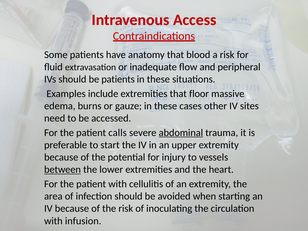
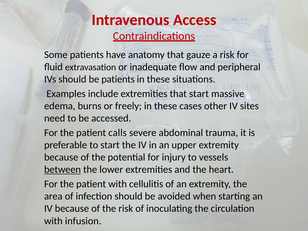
blood: blood -> gauze
that floor: floor -> start
gauze: gauze -> freely
abdominal underline: present -> none
